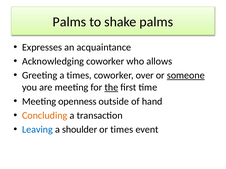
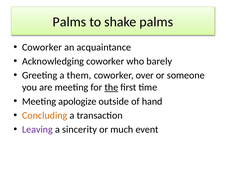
Expresses at (42, 47): Expresses -> Coworker
allows: allows -> barely
a times: times -> them
someone underline: present -> none
openness: openness -> apologize
Leaving colour: blue -> purple
shoulder: shoulder -> sincerity
or times: times -> much
